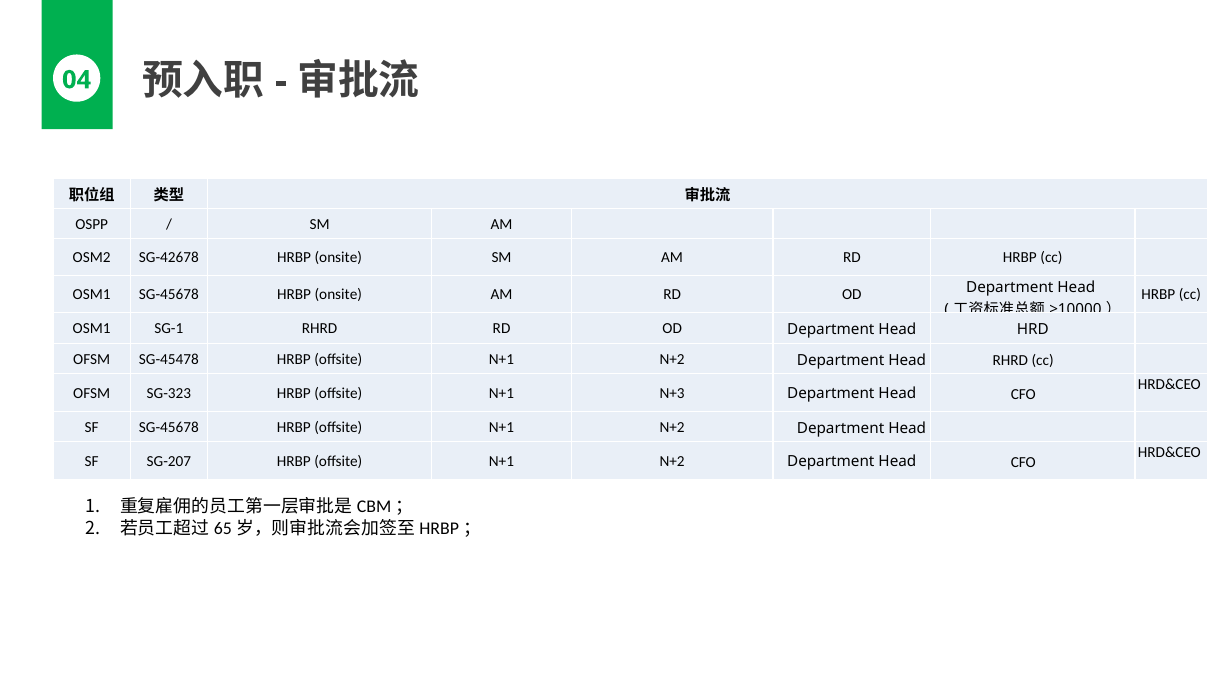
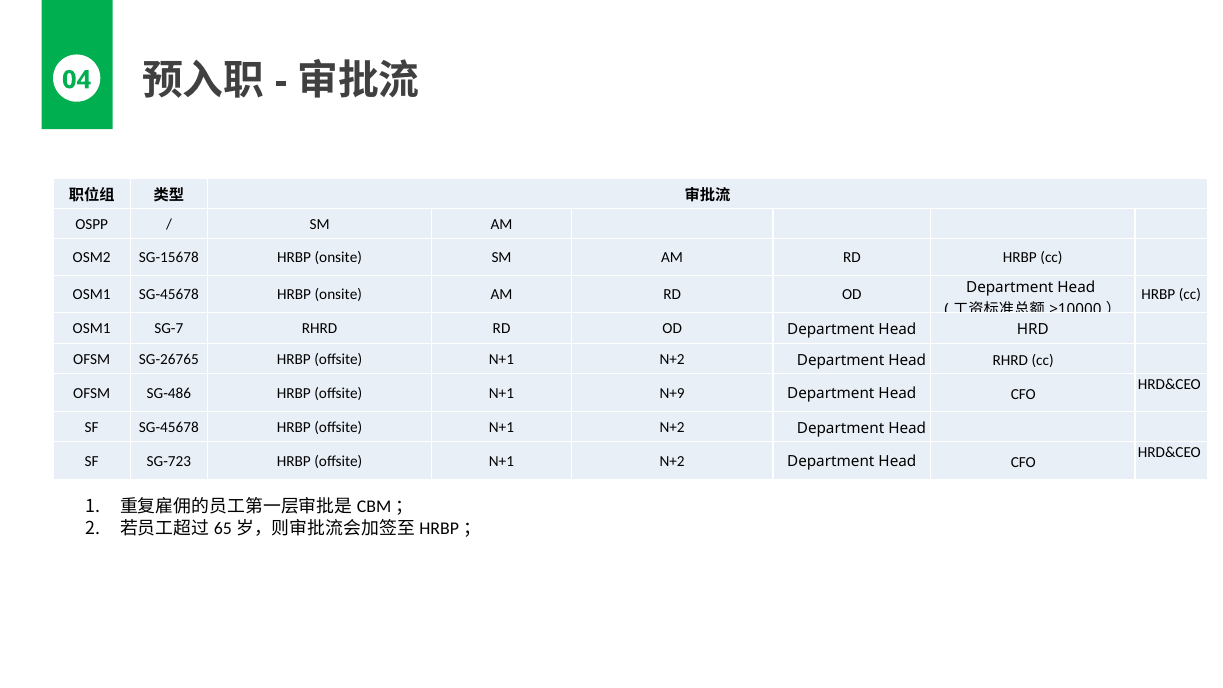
SG-42678: SG-42678 -> SG-15678
SG-1: SG-1 -> SG-7
SG-45478: SG-45478 -> SG-26765
SG-323: SG-323 -> SG-486
N+3: N+3 -> N+9
SG-207: SG-207 -> SG-723
